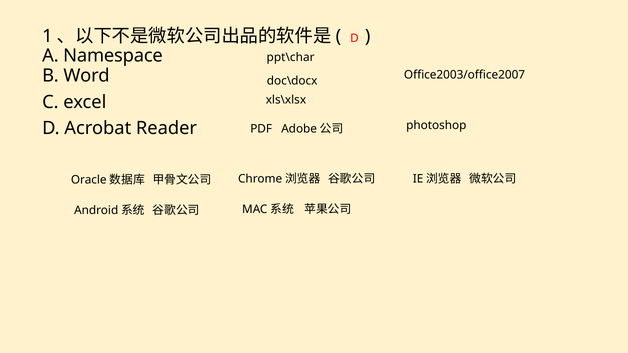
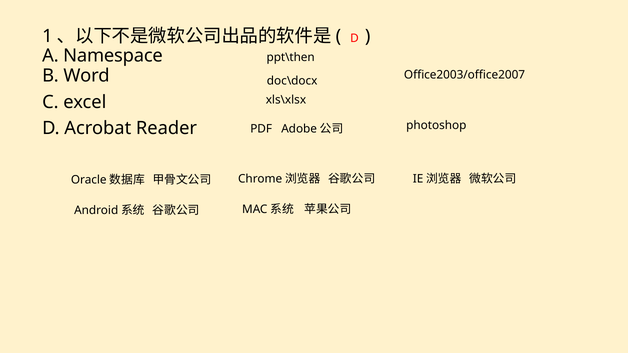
ppt\char: ppt\char -> ppt\then
